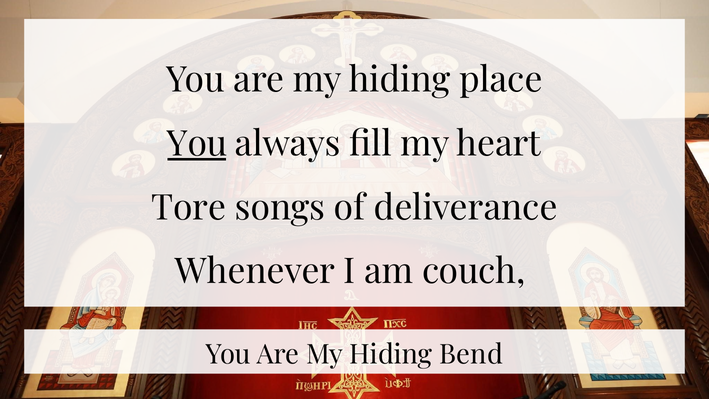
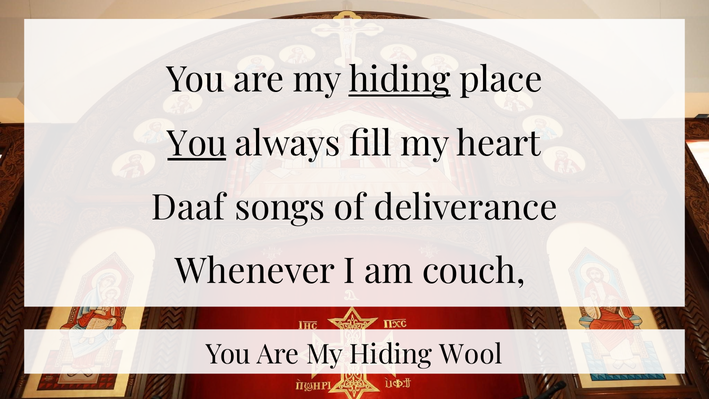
hiding at (400, 80) underline: none -> present
Tore: Tore -> Daaf
Bend: Bend -> Wool
